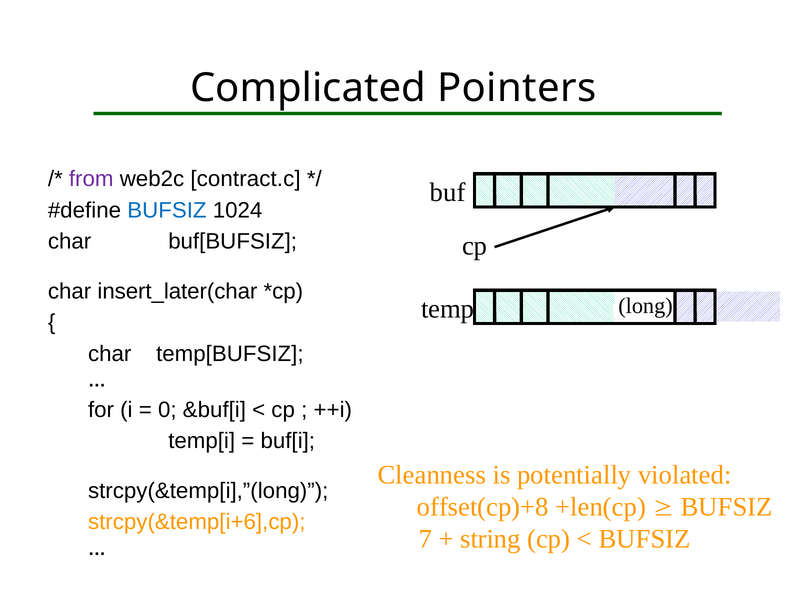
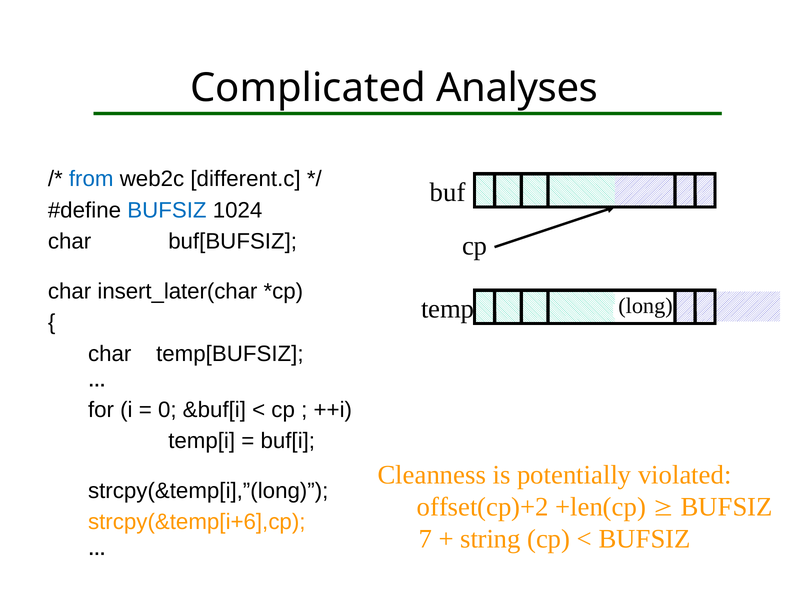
Pointers: Pointers -> Analyses
from colour: purple -> blue
contract.c: contract.c -> different.c
offset(cp)+8: offset(cp)+8 -> offset(cp)+2
